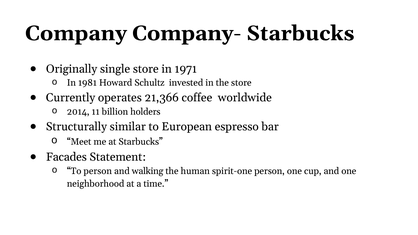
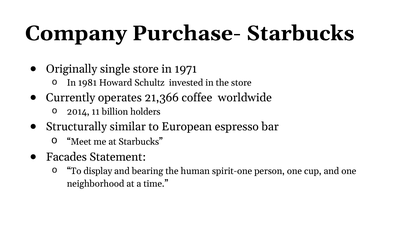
Company-: Company- -> Purchase-
To person: person -> display
walking: walking -> bearing
